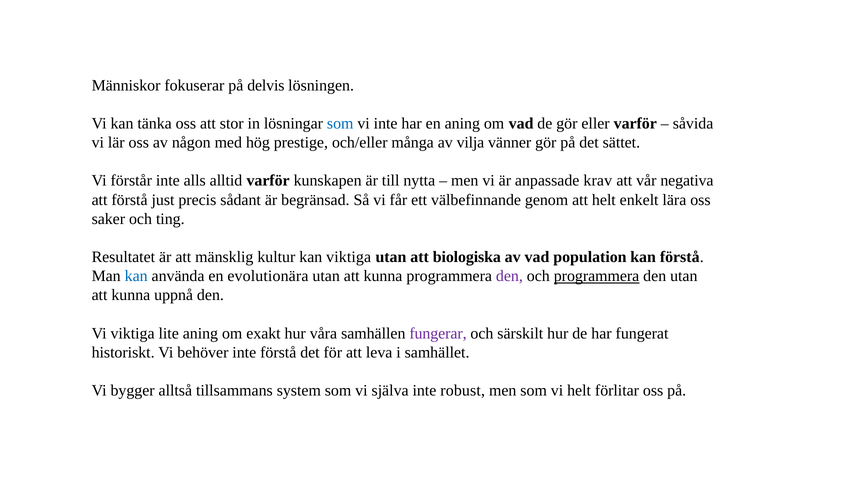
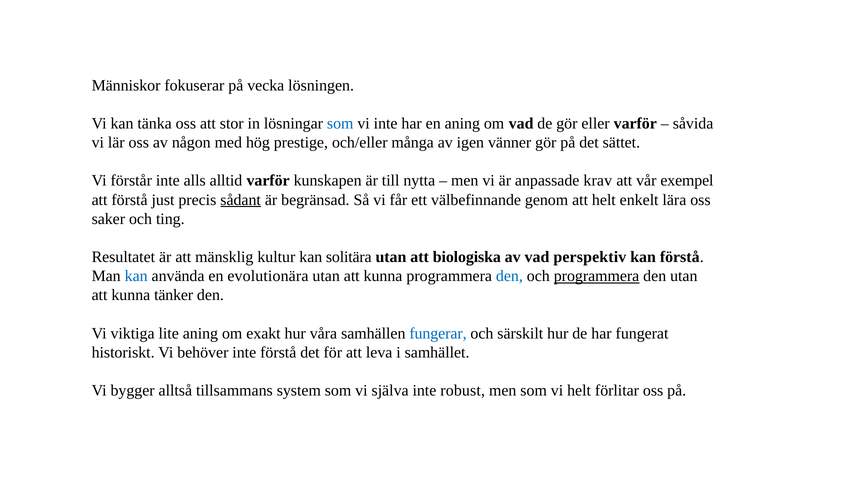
delvis: delvis -> vecka
vilja: vilja -> igen
negativa: negativa -> exempel
sådant underline: none -> present
kan viktiga: viktiga -> solitära
population: population -> perspektiv
den at (509, 276) colour: purple -> blue
uppnå: uppnå -> tänker
fungerar colour: purple -> blue
